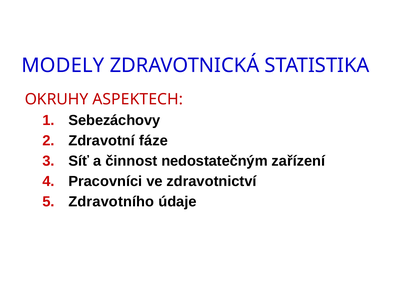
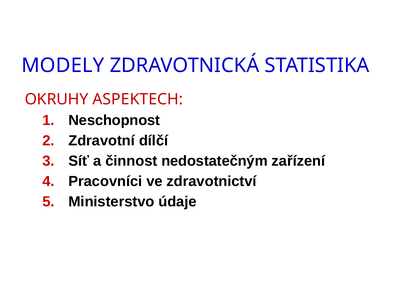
Sebezáchovy: Sebezáchovy -> Neschopnost
fáze: fáze -> dílčí
Zdravotního: Zdravotního -> Ministerstvo
